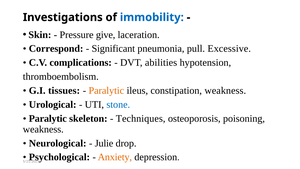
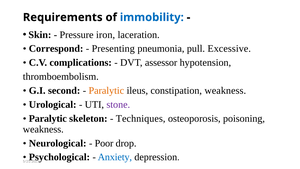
Investigations: Investigations -> Requirements
give: give -> iron
Significant: Significant -> Presenting
abilities: abilities -> assessor
tissues: tissues -> second
stone colour: blue -> purple
Julie: Julie -> Poor
Anxiety colour: orange -> blue
